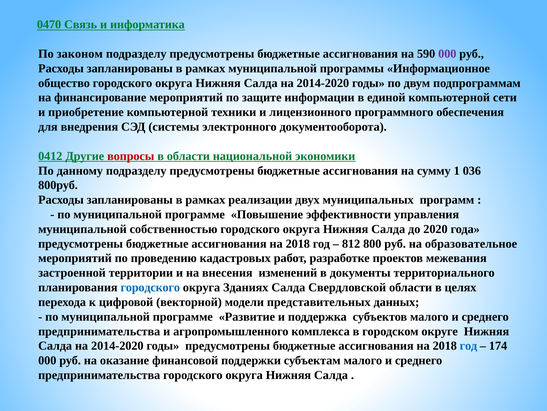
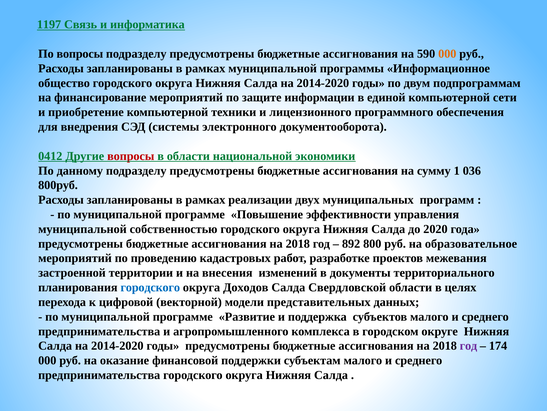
0470: 0470 -> 1197
По законом: законом -> вопросы
000 at (447, 54) colour: purple -> orange
812: 812 -> 892
Зданиях: Зданиях -> Доходов
год at (468, 345) colour: blue -> purple
